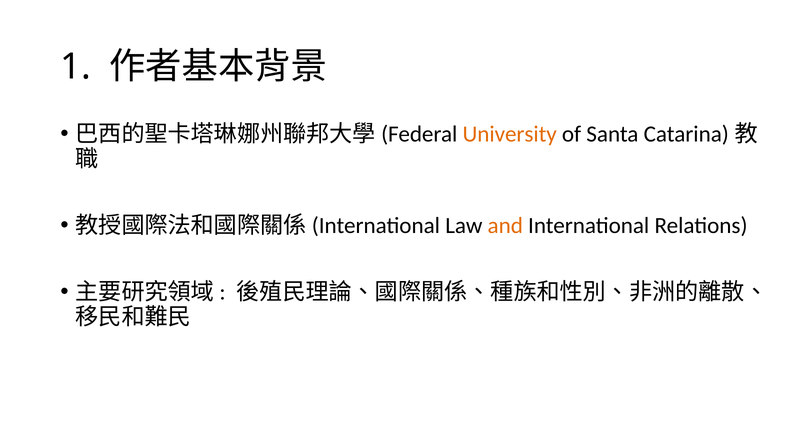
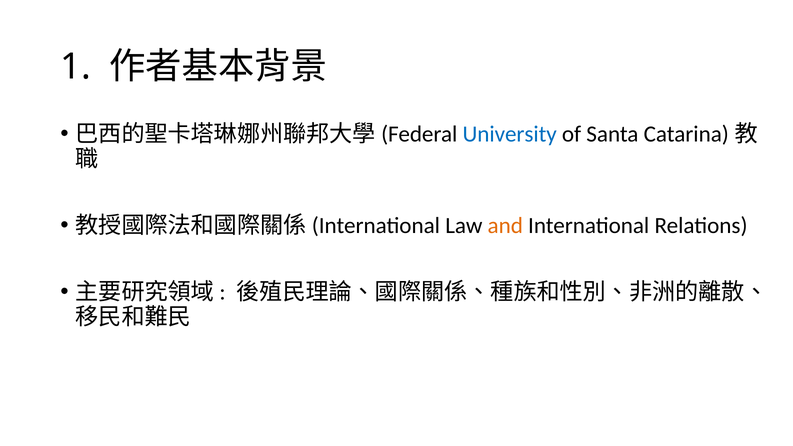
University colour: orange -> blue
